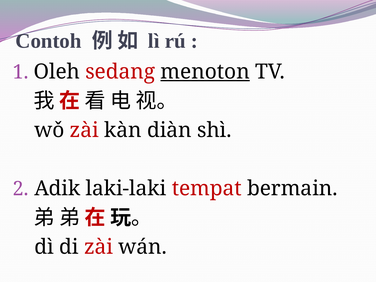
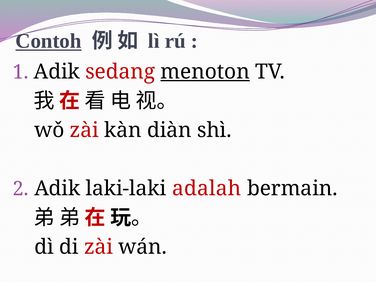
Contoh underline: none -> present
Oleh at (57, 72): Oleh -> Adik
tempat: tempat -> adalah
